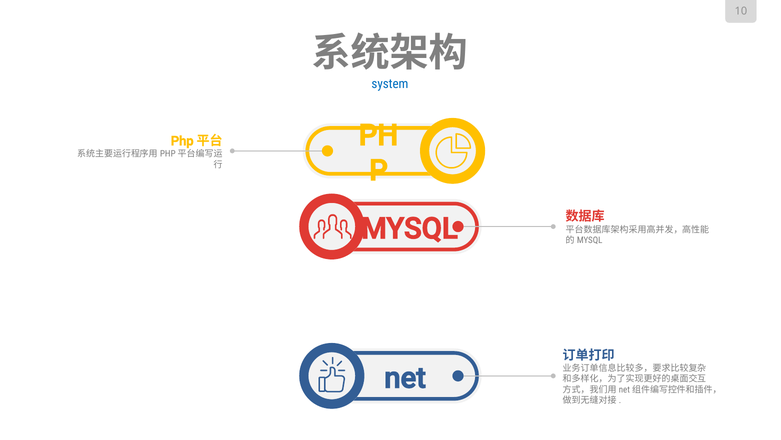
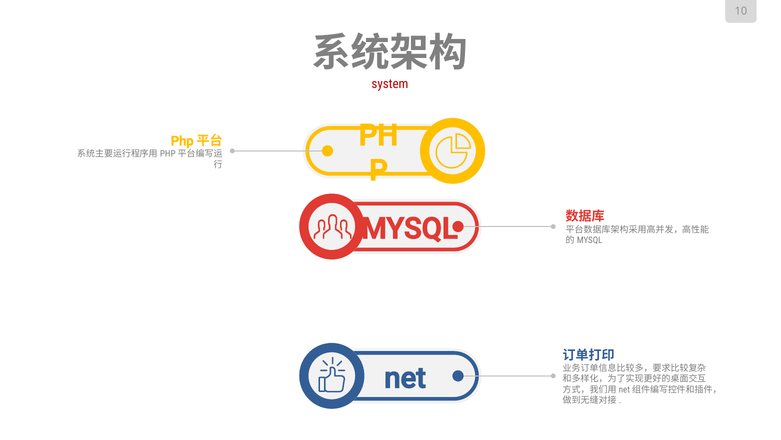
system colour: blue -> red
